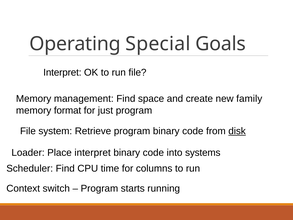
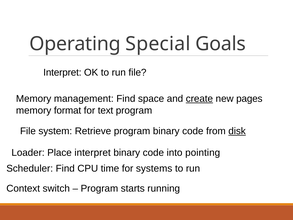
create underline: none -> present
family: family -> pages
just: just -> text
systems: systems -> pointing
columns: columns -> systems
